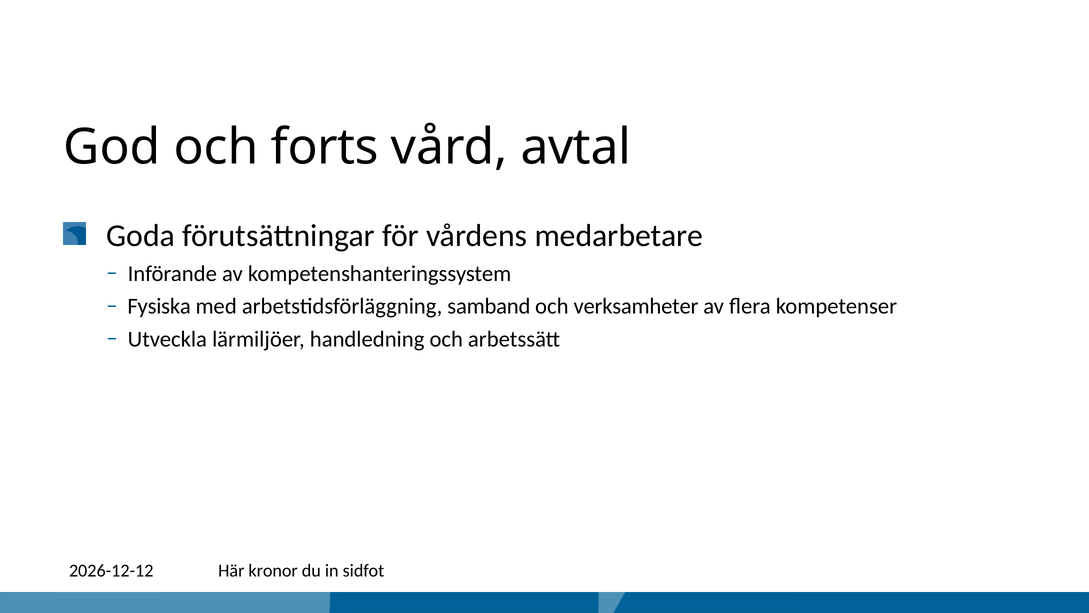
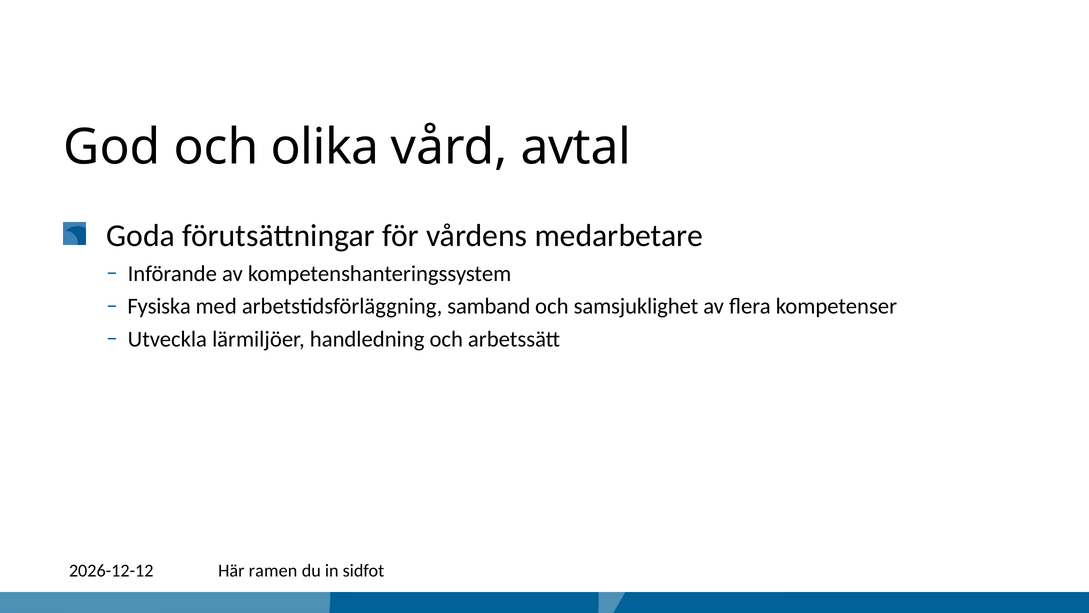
forts: forts -> olika
verksamheter: verksamheter -> samsjuklighet
kronor: kronor -> ramen
